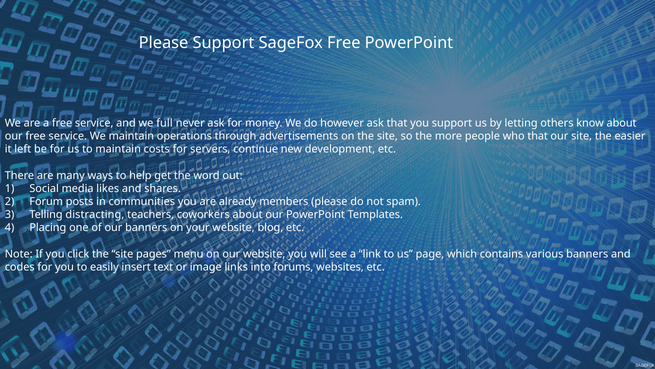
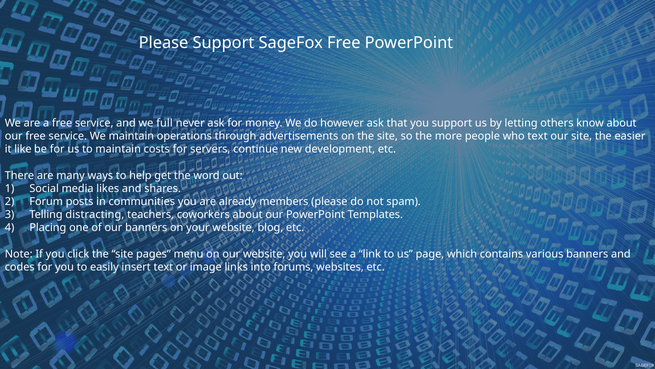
who that: that -> text
left: left -> like
